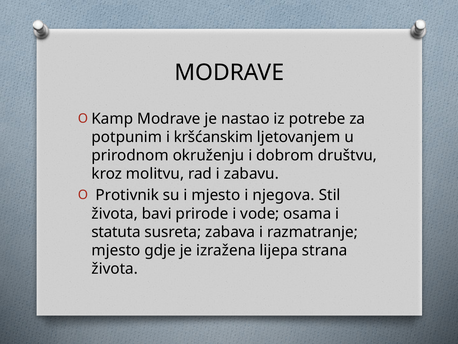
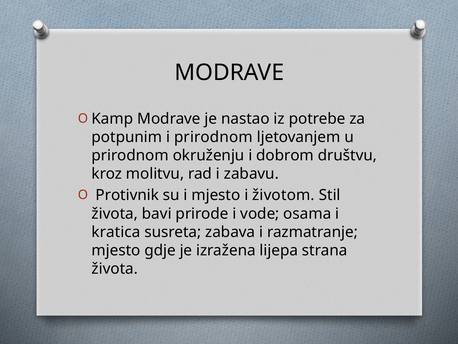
i kršćanskim: kršćanskim -> prirodnom
njegova: njegova -> životom
statuta: statuta -> kratica
